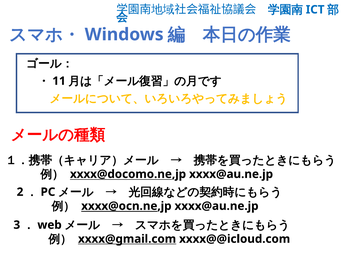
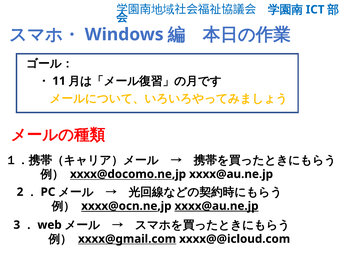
xxxx@au.ne.jp at (217, 206) underline: none -> present
